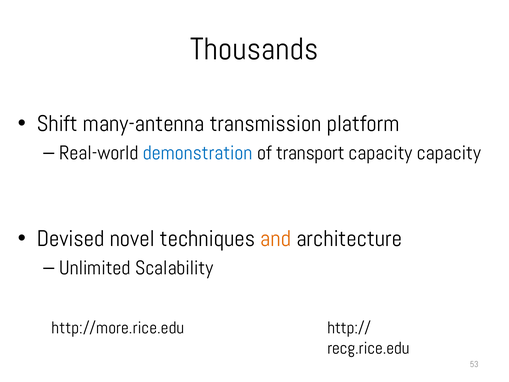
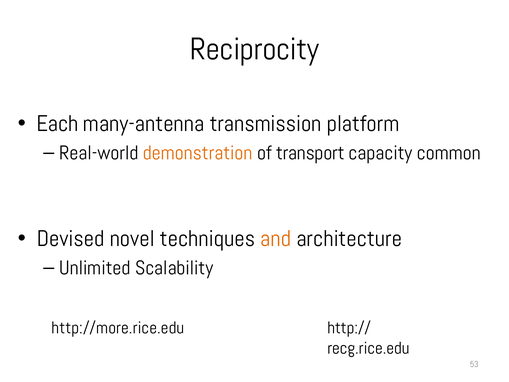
Thousands: Thousands -> Reciprocity
Shift: Shift -> Each
demonstration colour: blue -> orange
capacity capacity: capacity -> common
